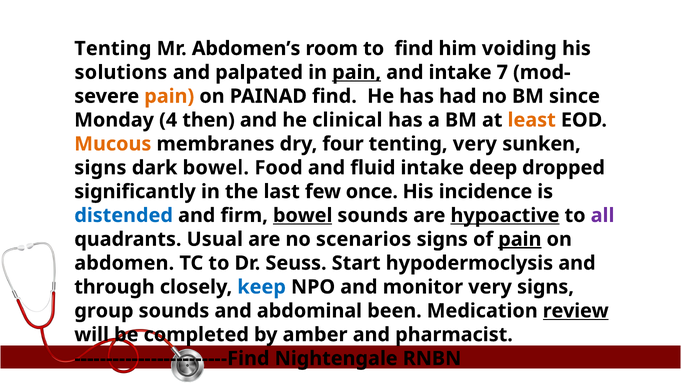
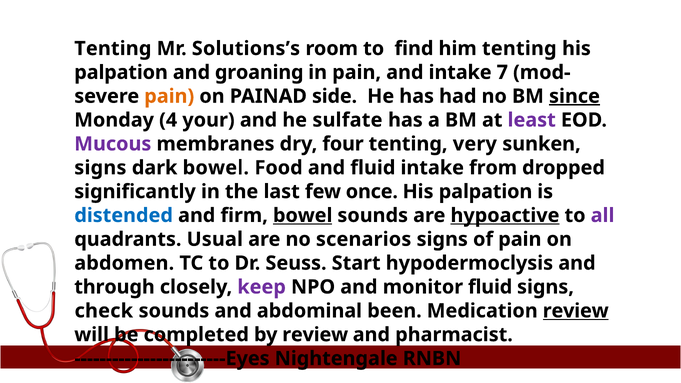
Abdomen’s: Abdomen’s -> Solutions’s
him voiding: voiding -> tenting
solutions at (121, 72): solutions -> palpation
palpated: palpated -> groaning
pain at (357, 72) underline: present -> none
PAINAD find: find -> side
since underline: none -> present
then: then -> your
clinical: clinical -> sulfate
least colour: orange -> purple
Mucous colour: orange -> purple
deep: deep -> from
incidence at (485, 192): incidence -> palpation
pain at (520, 239) underline: present -> none
keep colour: blue -> purple
monitor very: very -> fluid
group: group -> check
by amber: amber -> review
------------------------Find: ------------------------Find -> ------------------------Eyes
